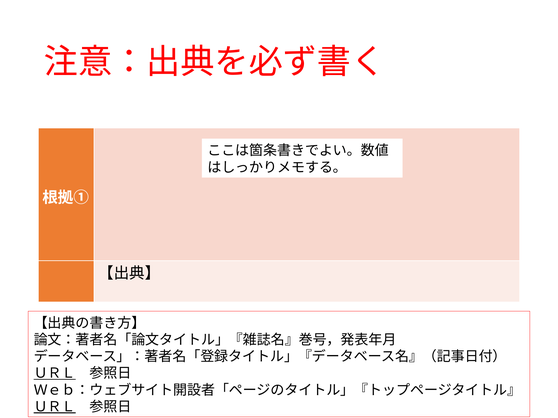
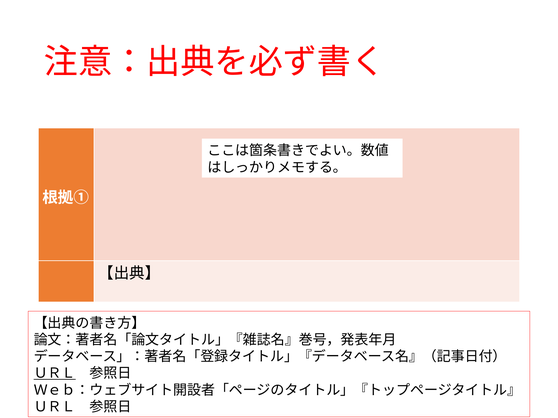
ＵＲＬ at (55, 407) underline: present -> none
